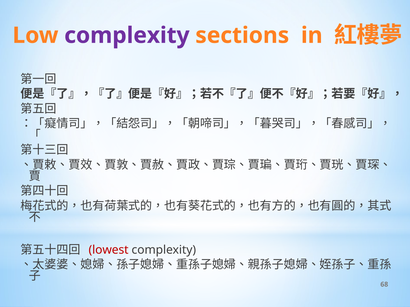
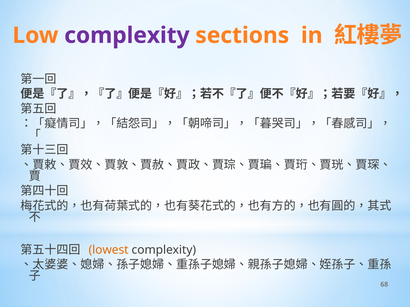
lowest colour: red -> orange
